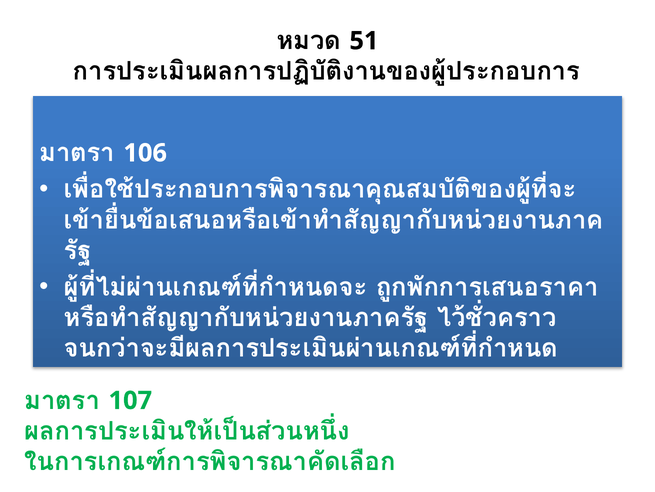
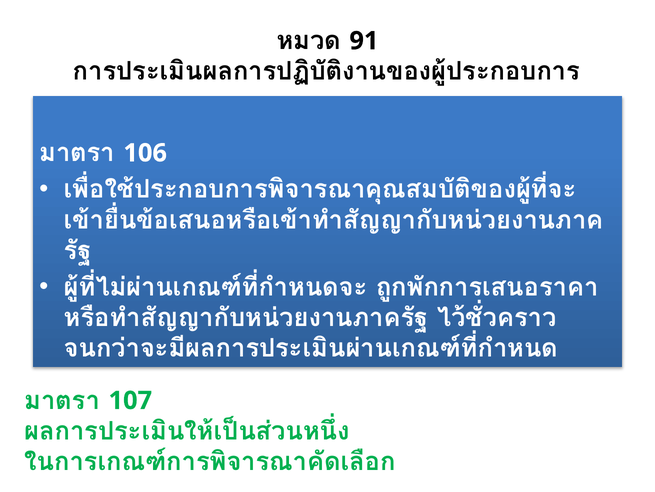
51: 51 -> 91
